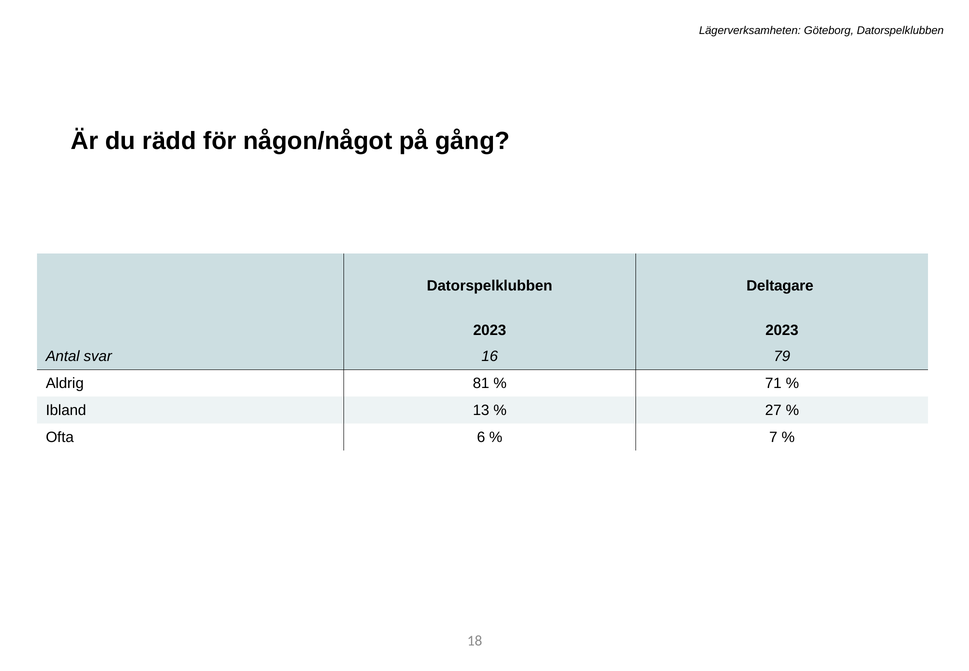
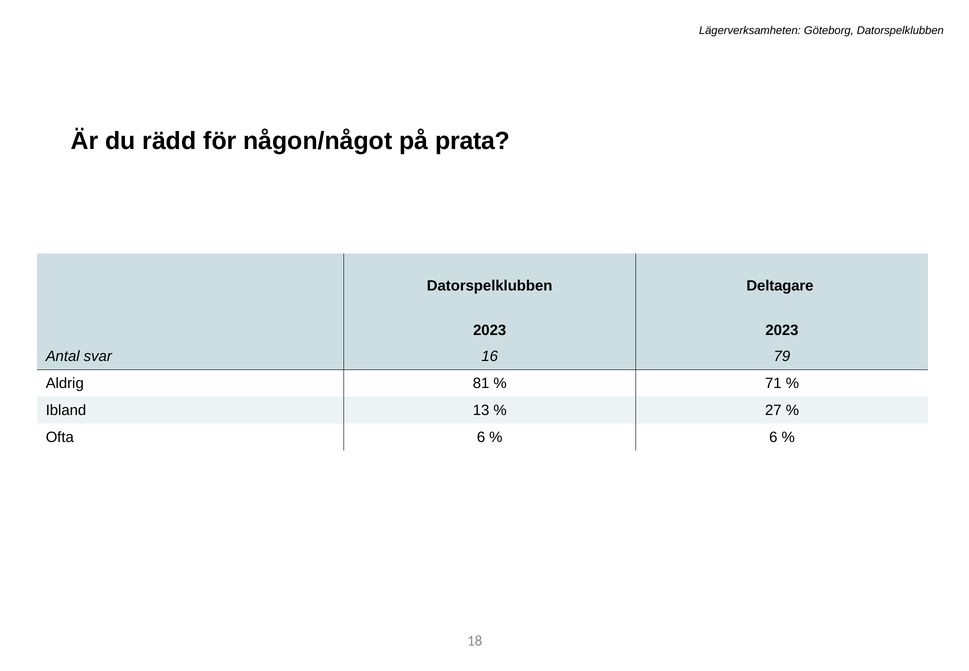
gång: gång -> prata
7 at (773, 437): 7 -> 6
